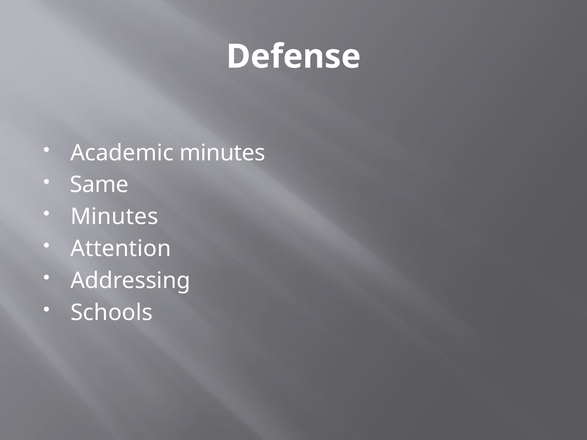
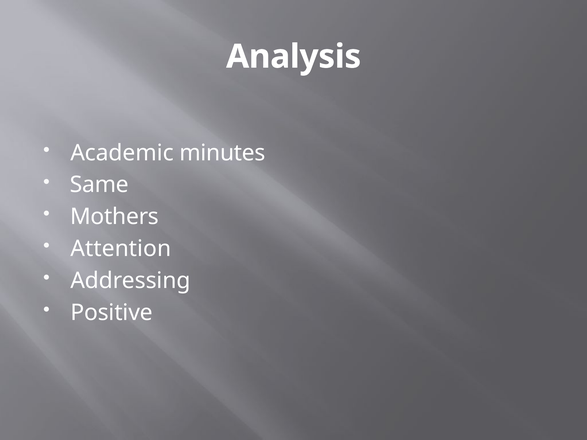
Defense: Defense -> Analysis
Minutes at (114, 217): Minutes -> Mothers
Schools: Schools -> Positive
